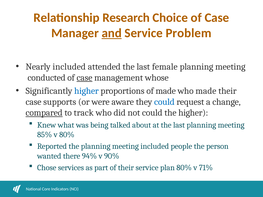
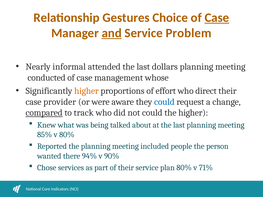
Research: Research -> Gestures
Case at (217, 18) underline: none -> present
Nearly included: included -> informal
female: female -> dollars
case at (84, 78) underline: present -> none
higher at (86, 91) colour: blue -> orange
of made: made -> effort
who made: made -> direct
supports: supports -> provider
